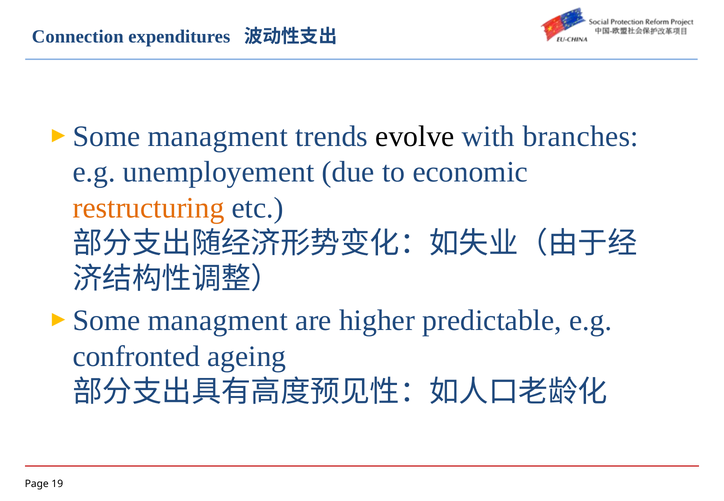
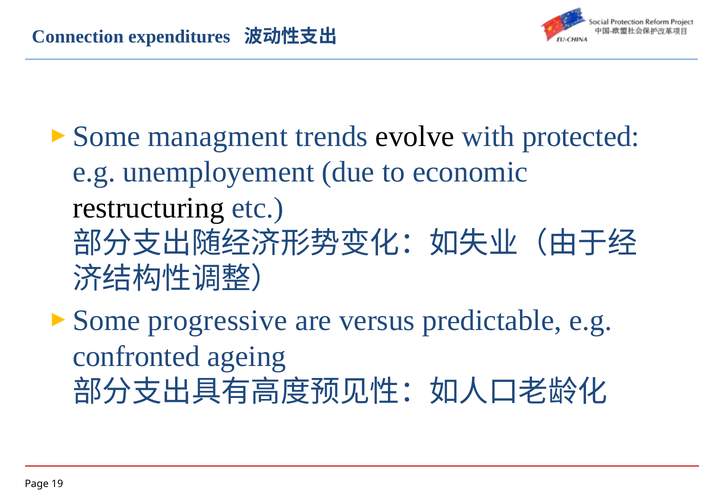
branches: branches -> protected
restructuring colour: orange -> black
managment at (218, 321): managment -> progressive
higher: higher -> versus
